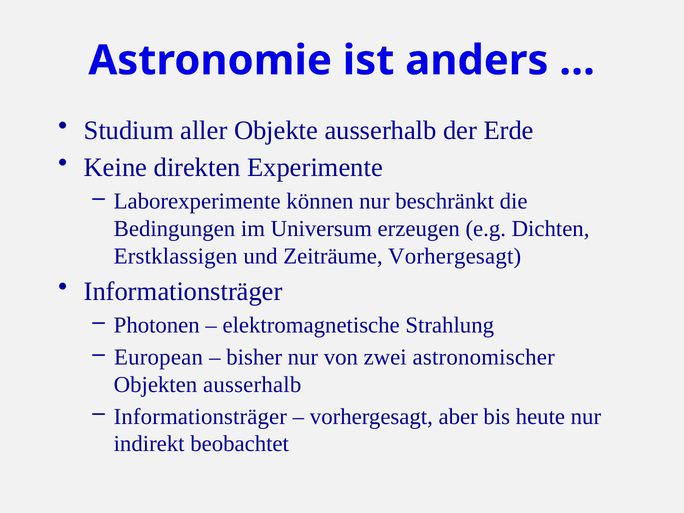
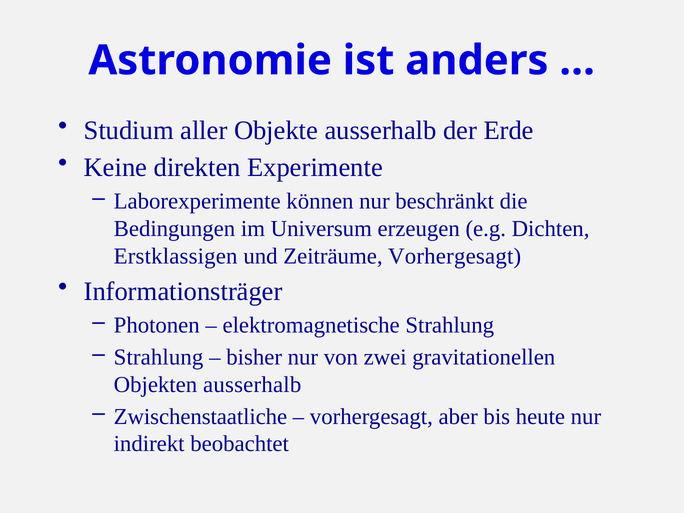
European at (158, 357): European -> Strahlung
astronomischer: astronomischer -> gravitationellen
Informationsträger at (200, 417): Informationsträger -> Zwischenstaatliche
